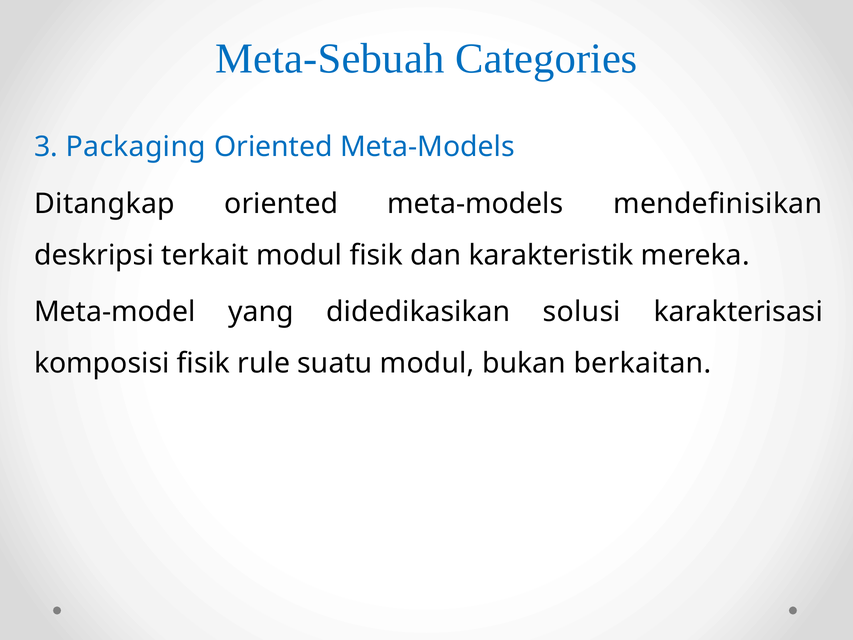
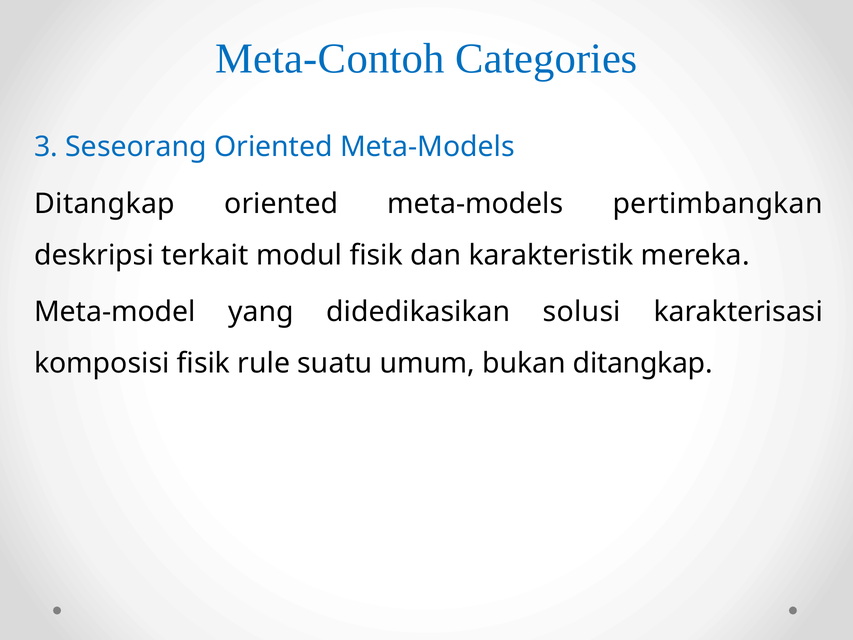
Meta-Sebuah: Meta-Sebuah -> Meta-Contoh
Packaging: Packaging -> Seseorang
mendefinisikan: mendefinisikan -> pertimbangkan
suatu modul: modul -> umum
bukan berkaitan: berkaitan -> ditangkap
